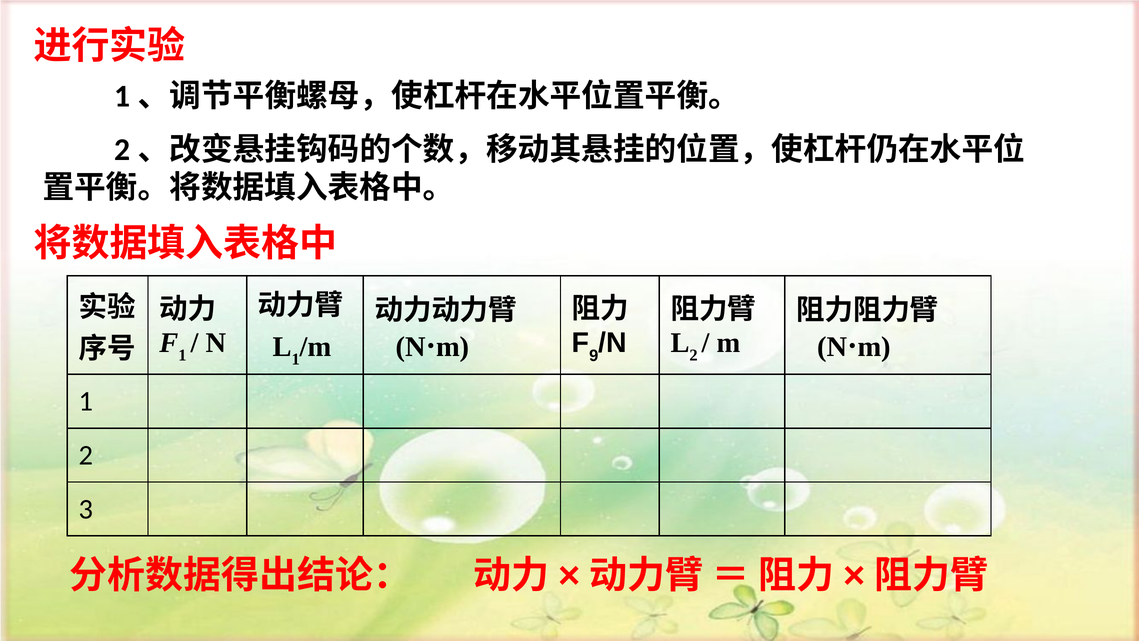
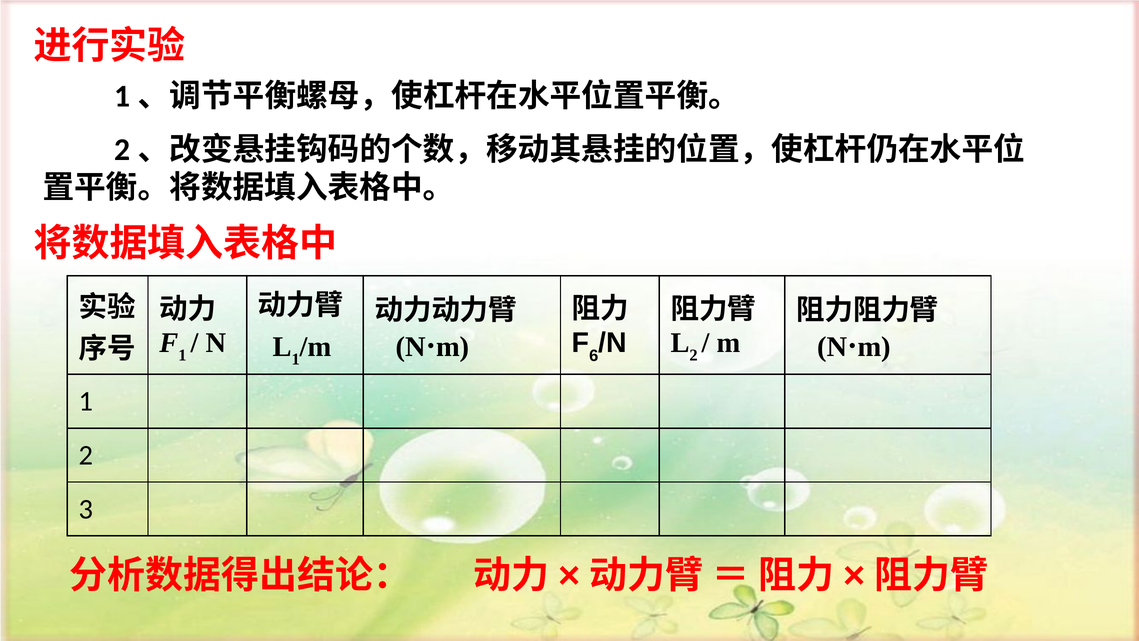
9: 9 -> 6
